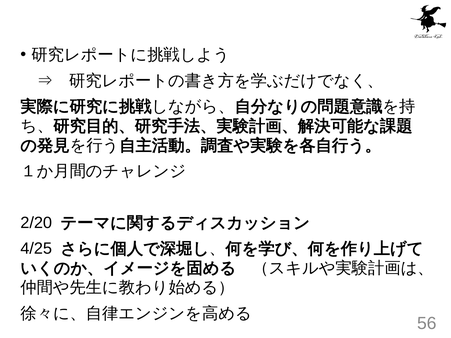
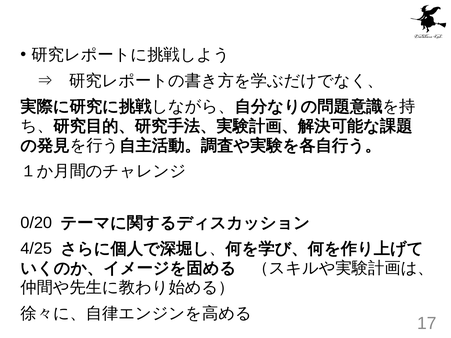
2/20: 2/20 -> 0/20
56: 56 -> 17
